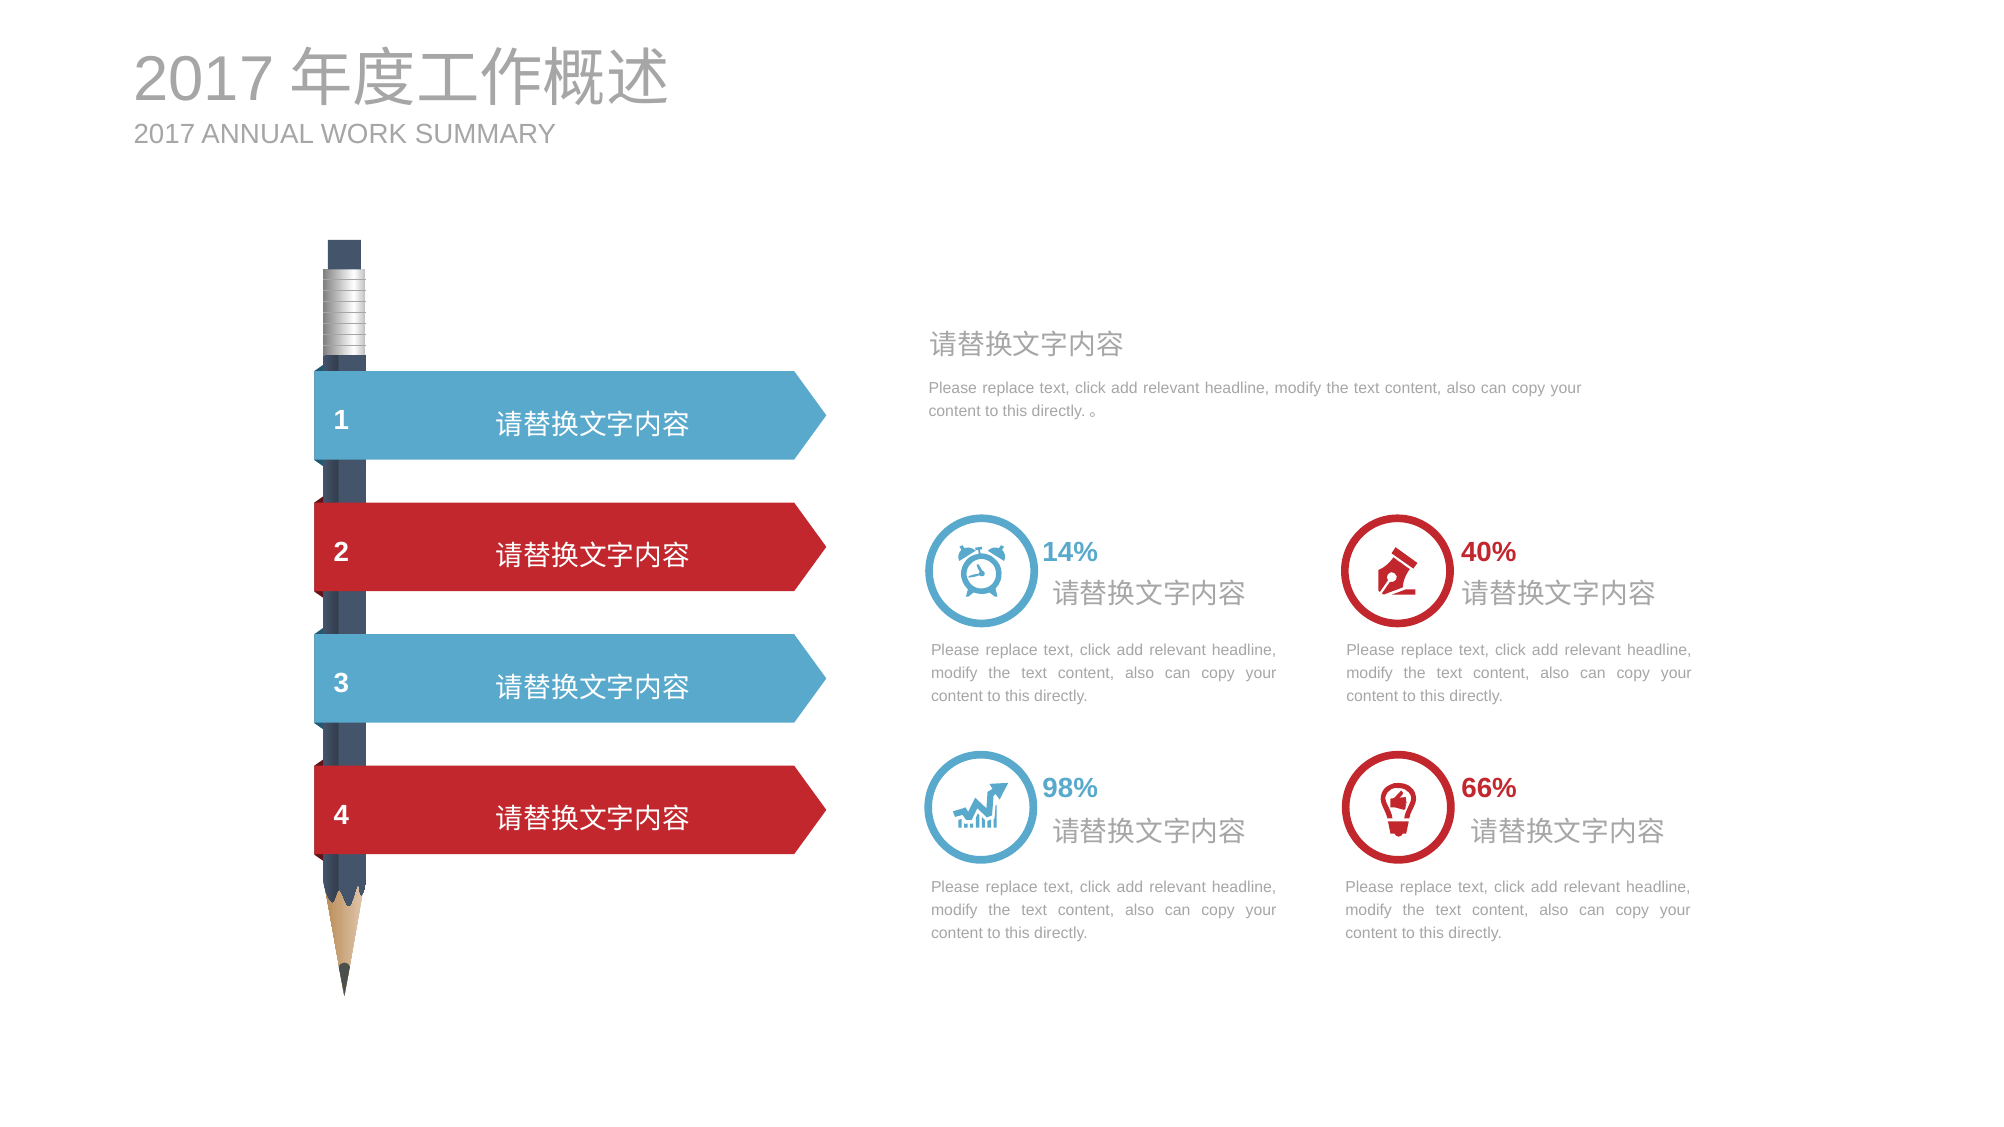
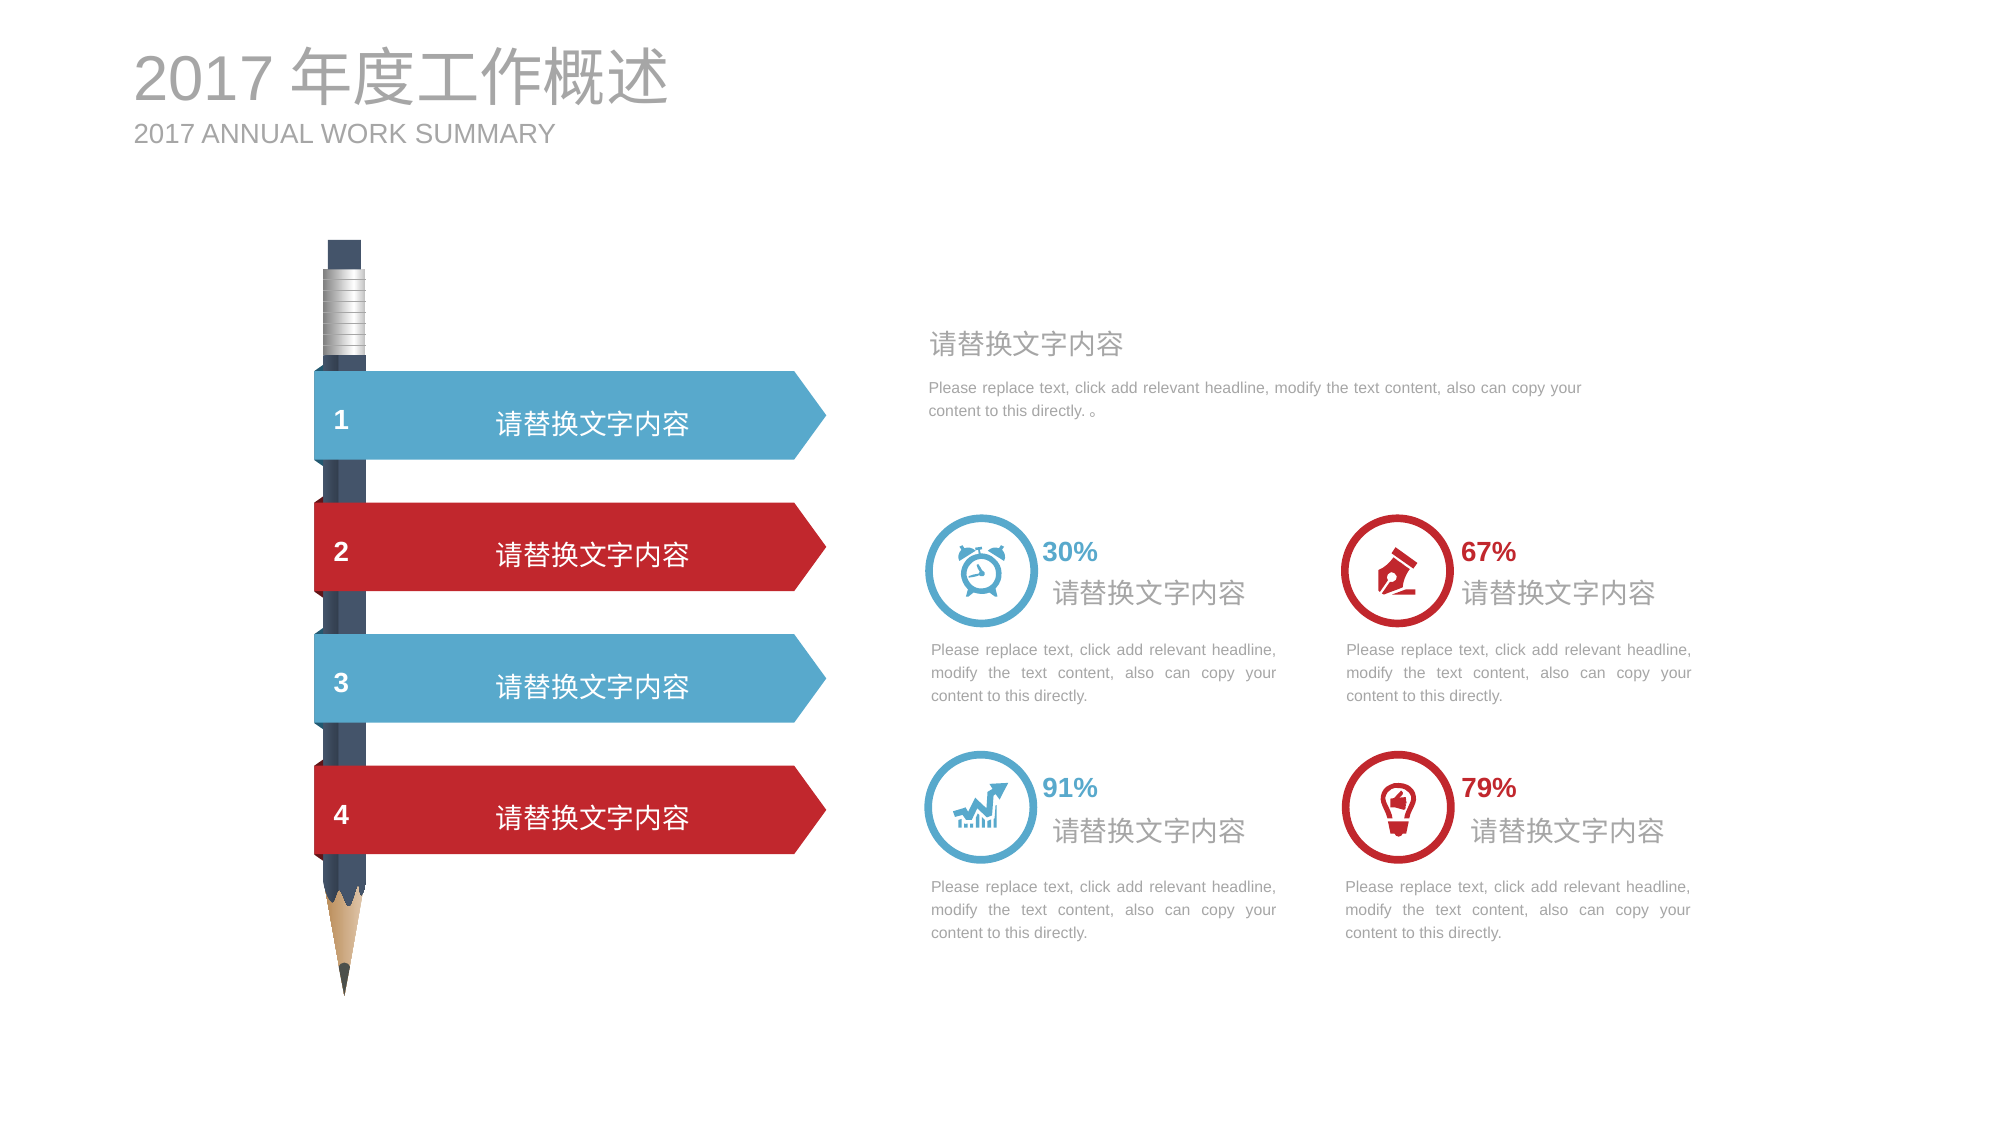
14%: 14% -> 30%
40%: 40% -> 67%
98%: 98% -> 91%
66%: 66% -> 79%
